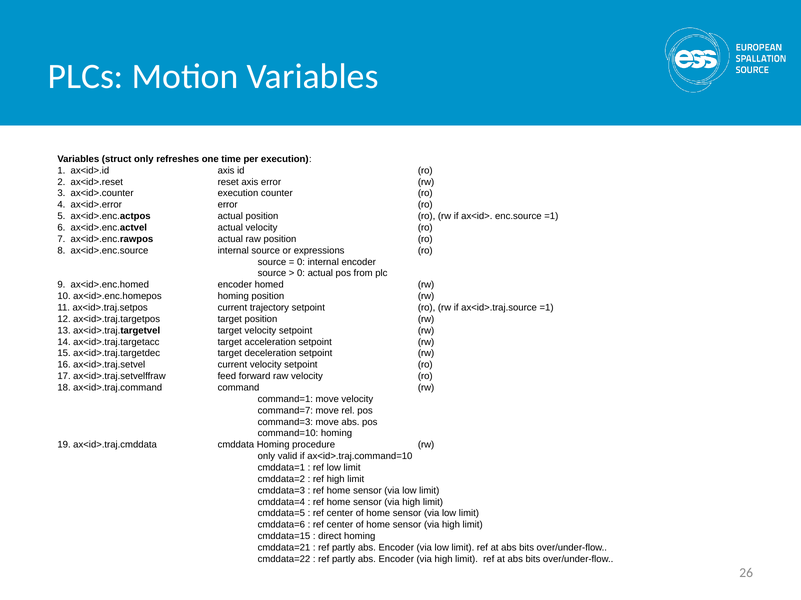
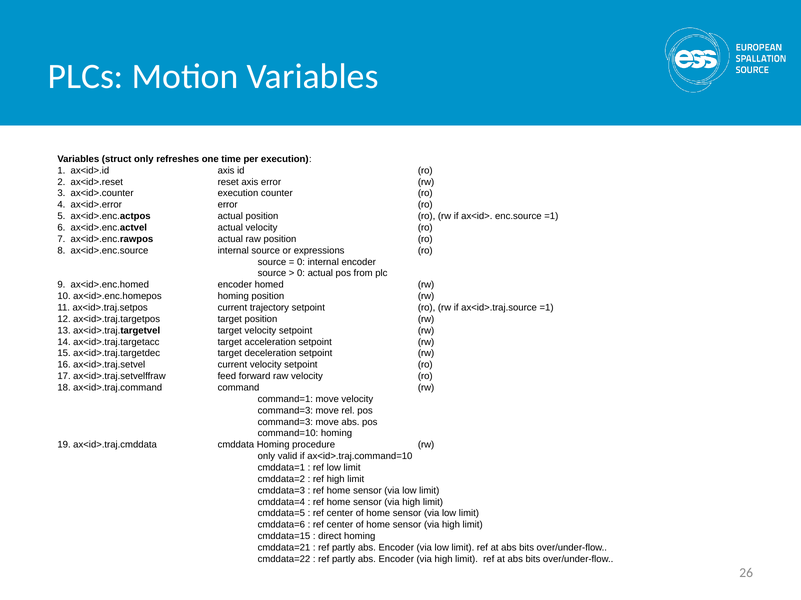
command=7 at (285, 411): command=7 -> command=3
